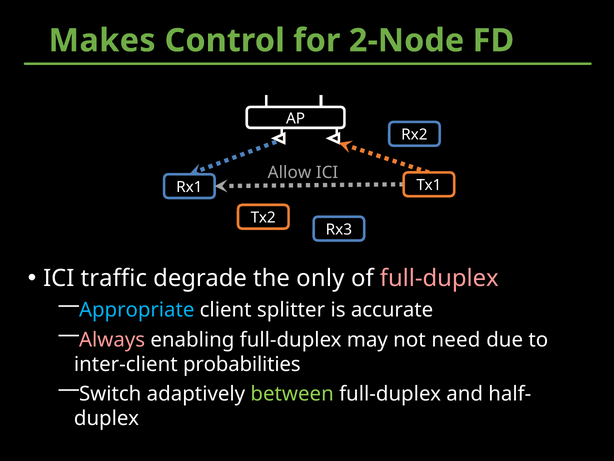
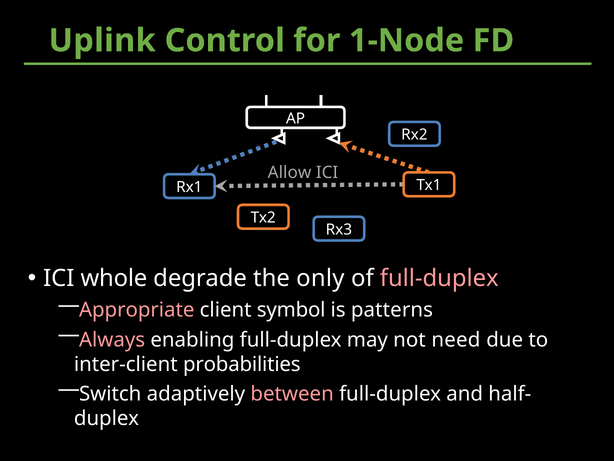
Makes: Makes -> Uplink
2-Node: 2-Node -> 1-Node
traffic: traffic -> whole
Appropriate colour: light blue -> pink
splitter: splitter -> symbol
accurate: accurate -> patterns
between colour: light green -> pink
